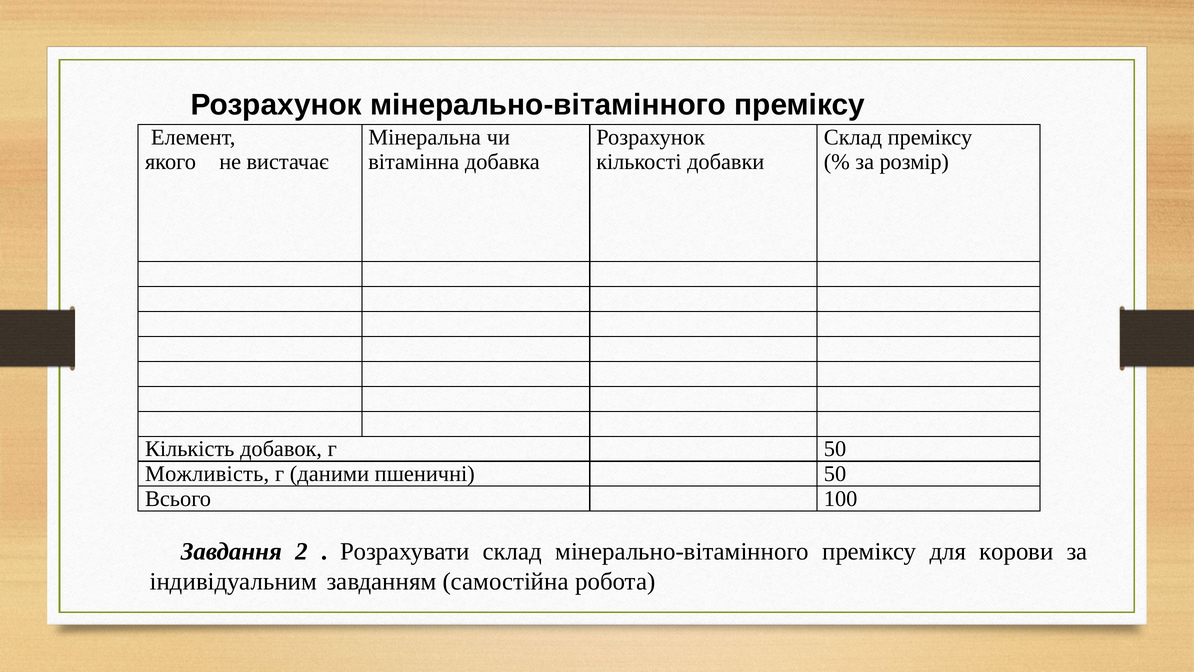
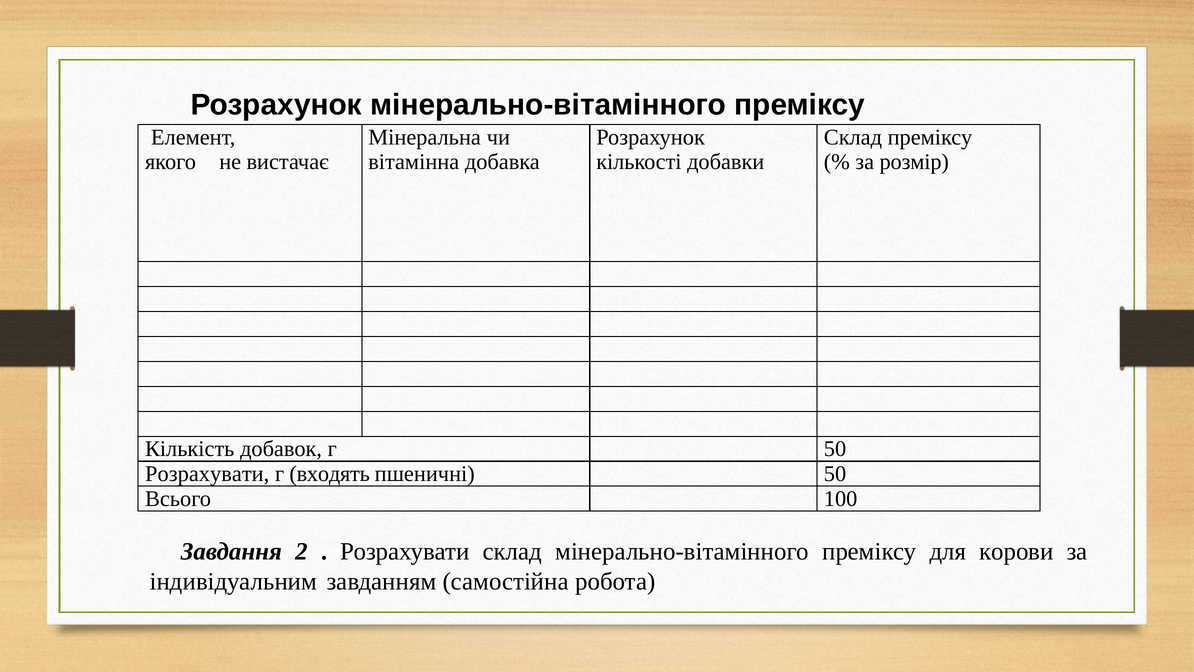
Можливiсть at (207, 474): Можливiсть -> Розрахувати
даними: даними -> входять
